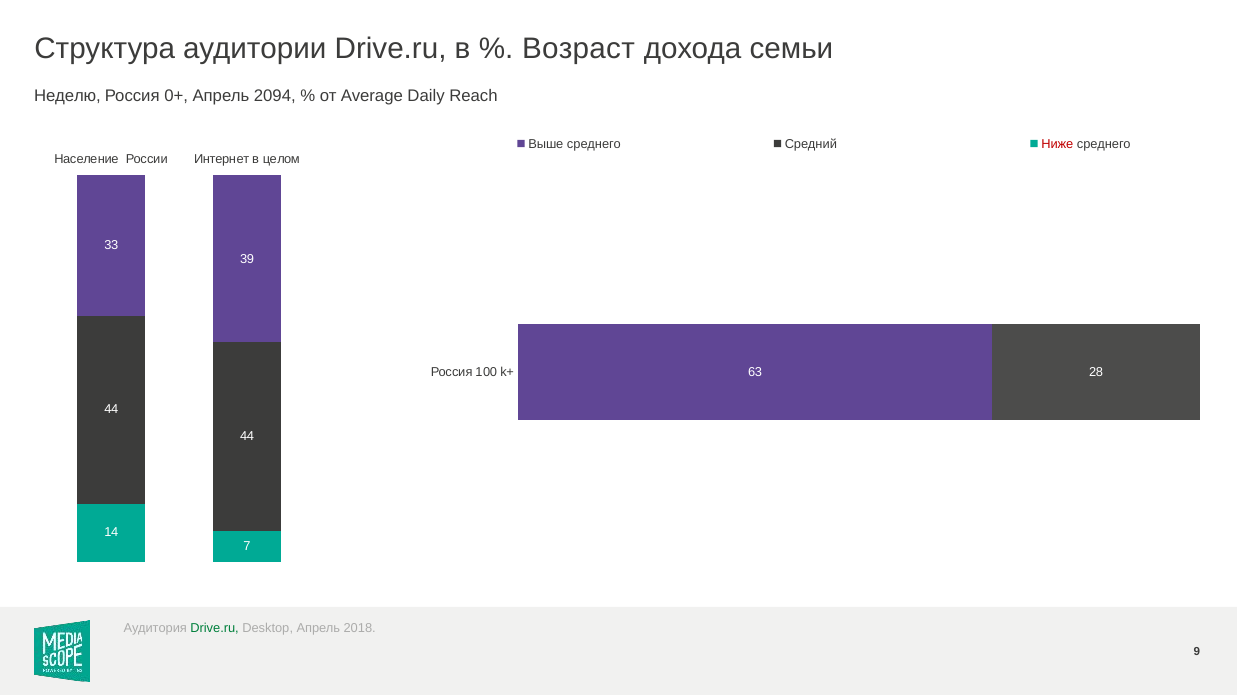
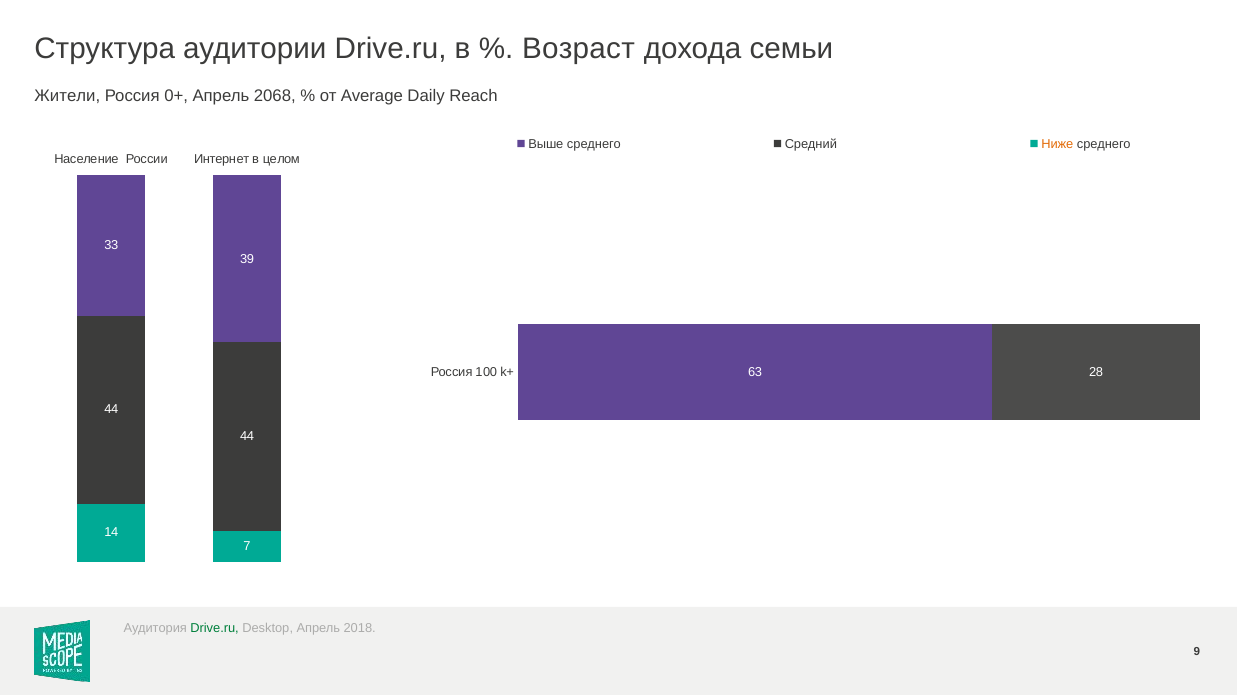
Неделю: Неделю -> Жители
2094: 2094 -> 2068
Ниже colour: red -> orange
